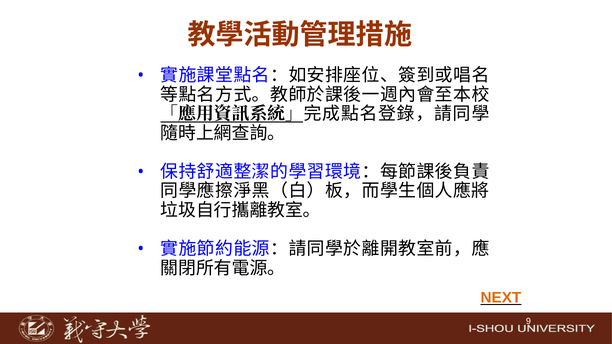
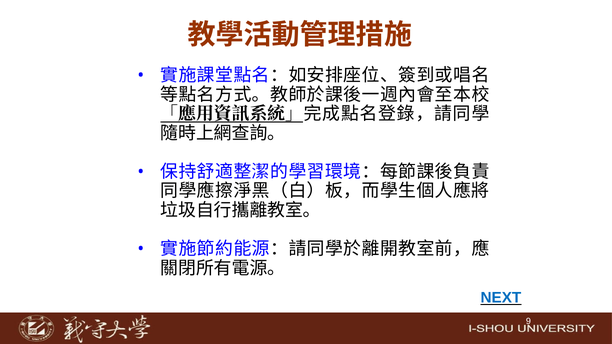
NEXT colour: orange -> blue
